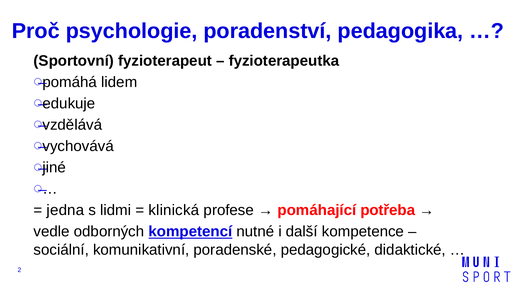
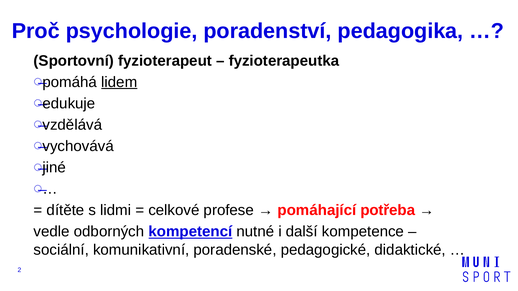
lidem underline: none -> present
jedna: jedna -> dítěte
klinická: klinická -> celkové
